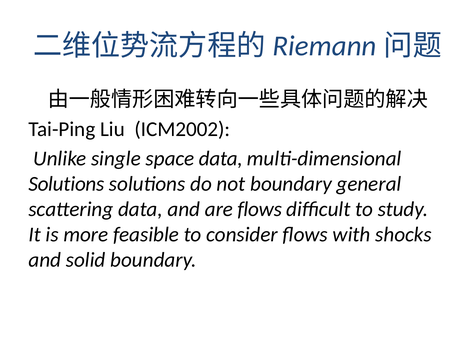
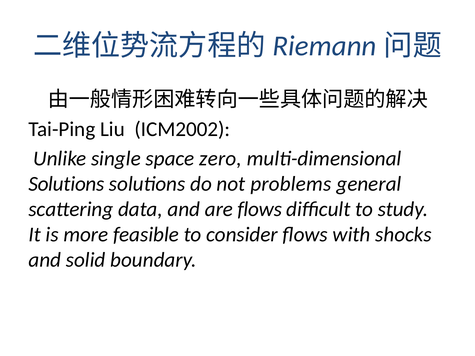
space data: data -> zero
not boundary: boundary -> problems
